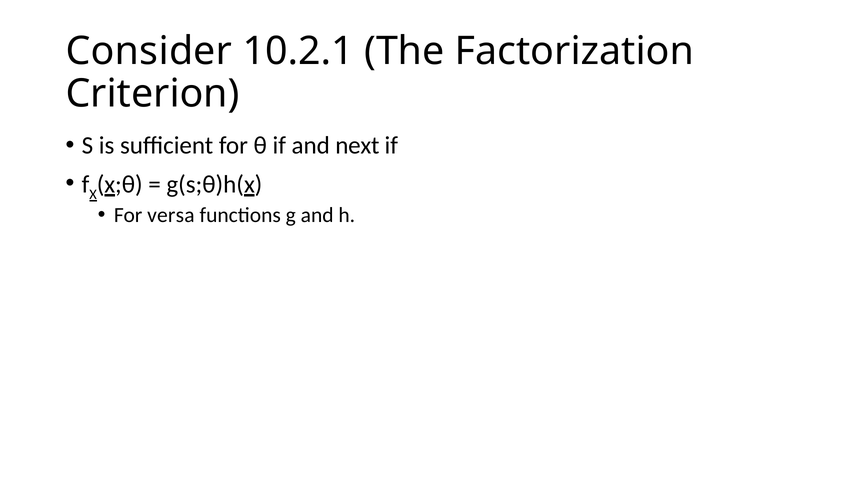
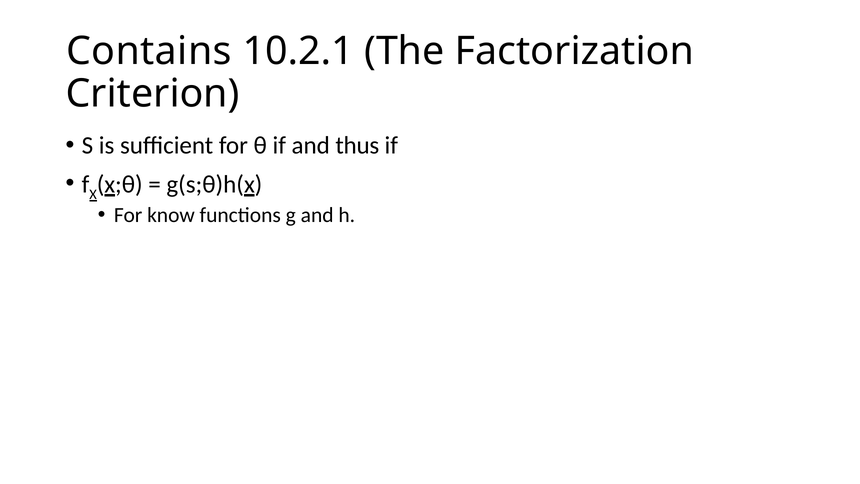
Consider: Consider -> Contains
next: next -> thus
versa: versa -> know
